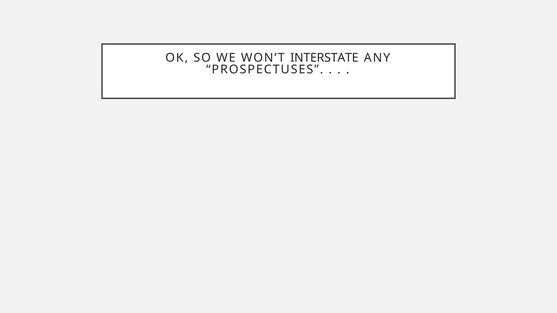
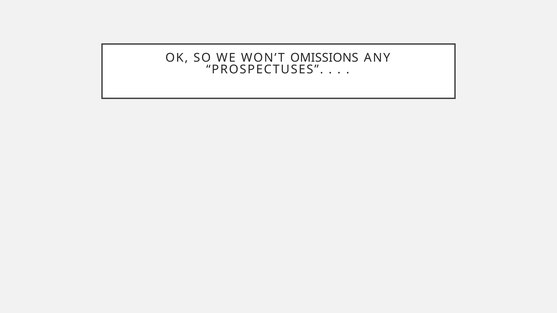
INTERSTATE: INTERSTATE -> OMISSIONS
